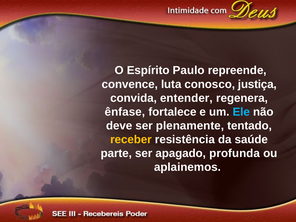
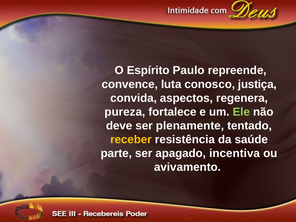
entender: entender -> aspectos
ênfase: ênfase -> pureza
Ele colour: light blue -> light green
profunda: profunda -> incentiva
aplainemos: aplainemos -> avivamento
